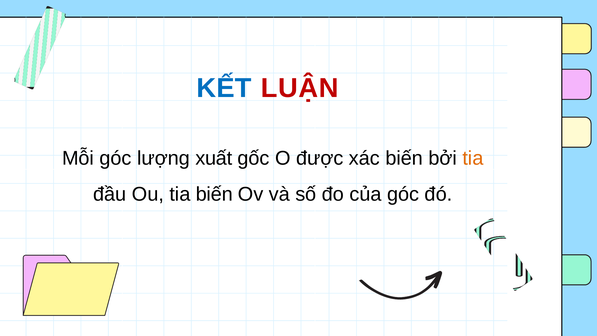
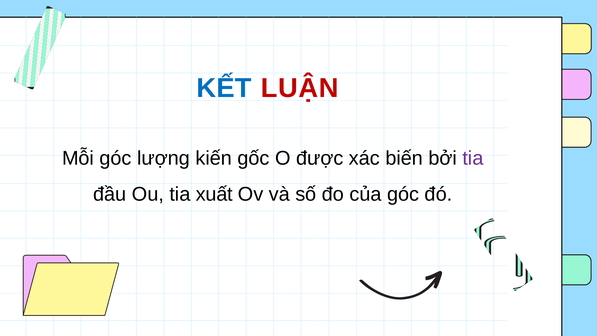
xuất: xuất -> kiến
tia at (473, 158) colour: orange -> purple
tia biến: biến -> xuất
